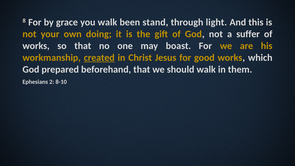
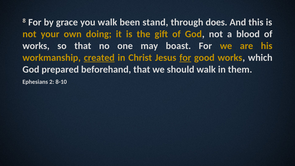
light: light -> does
suffer: suffer -> blood
for at (185, 58) underline: none -> present
